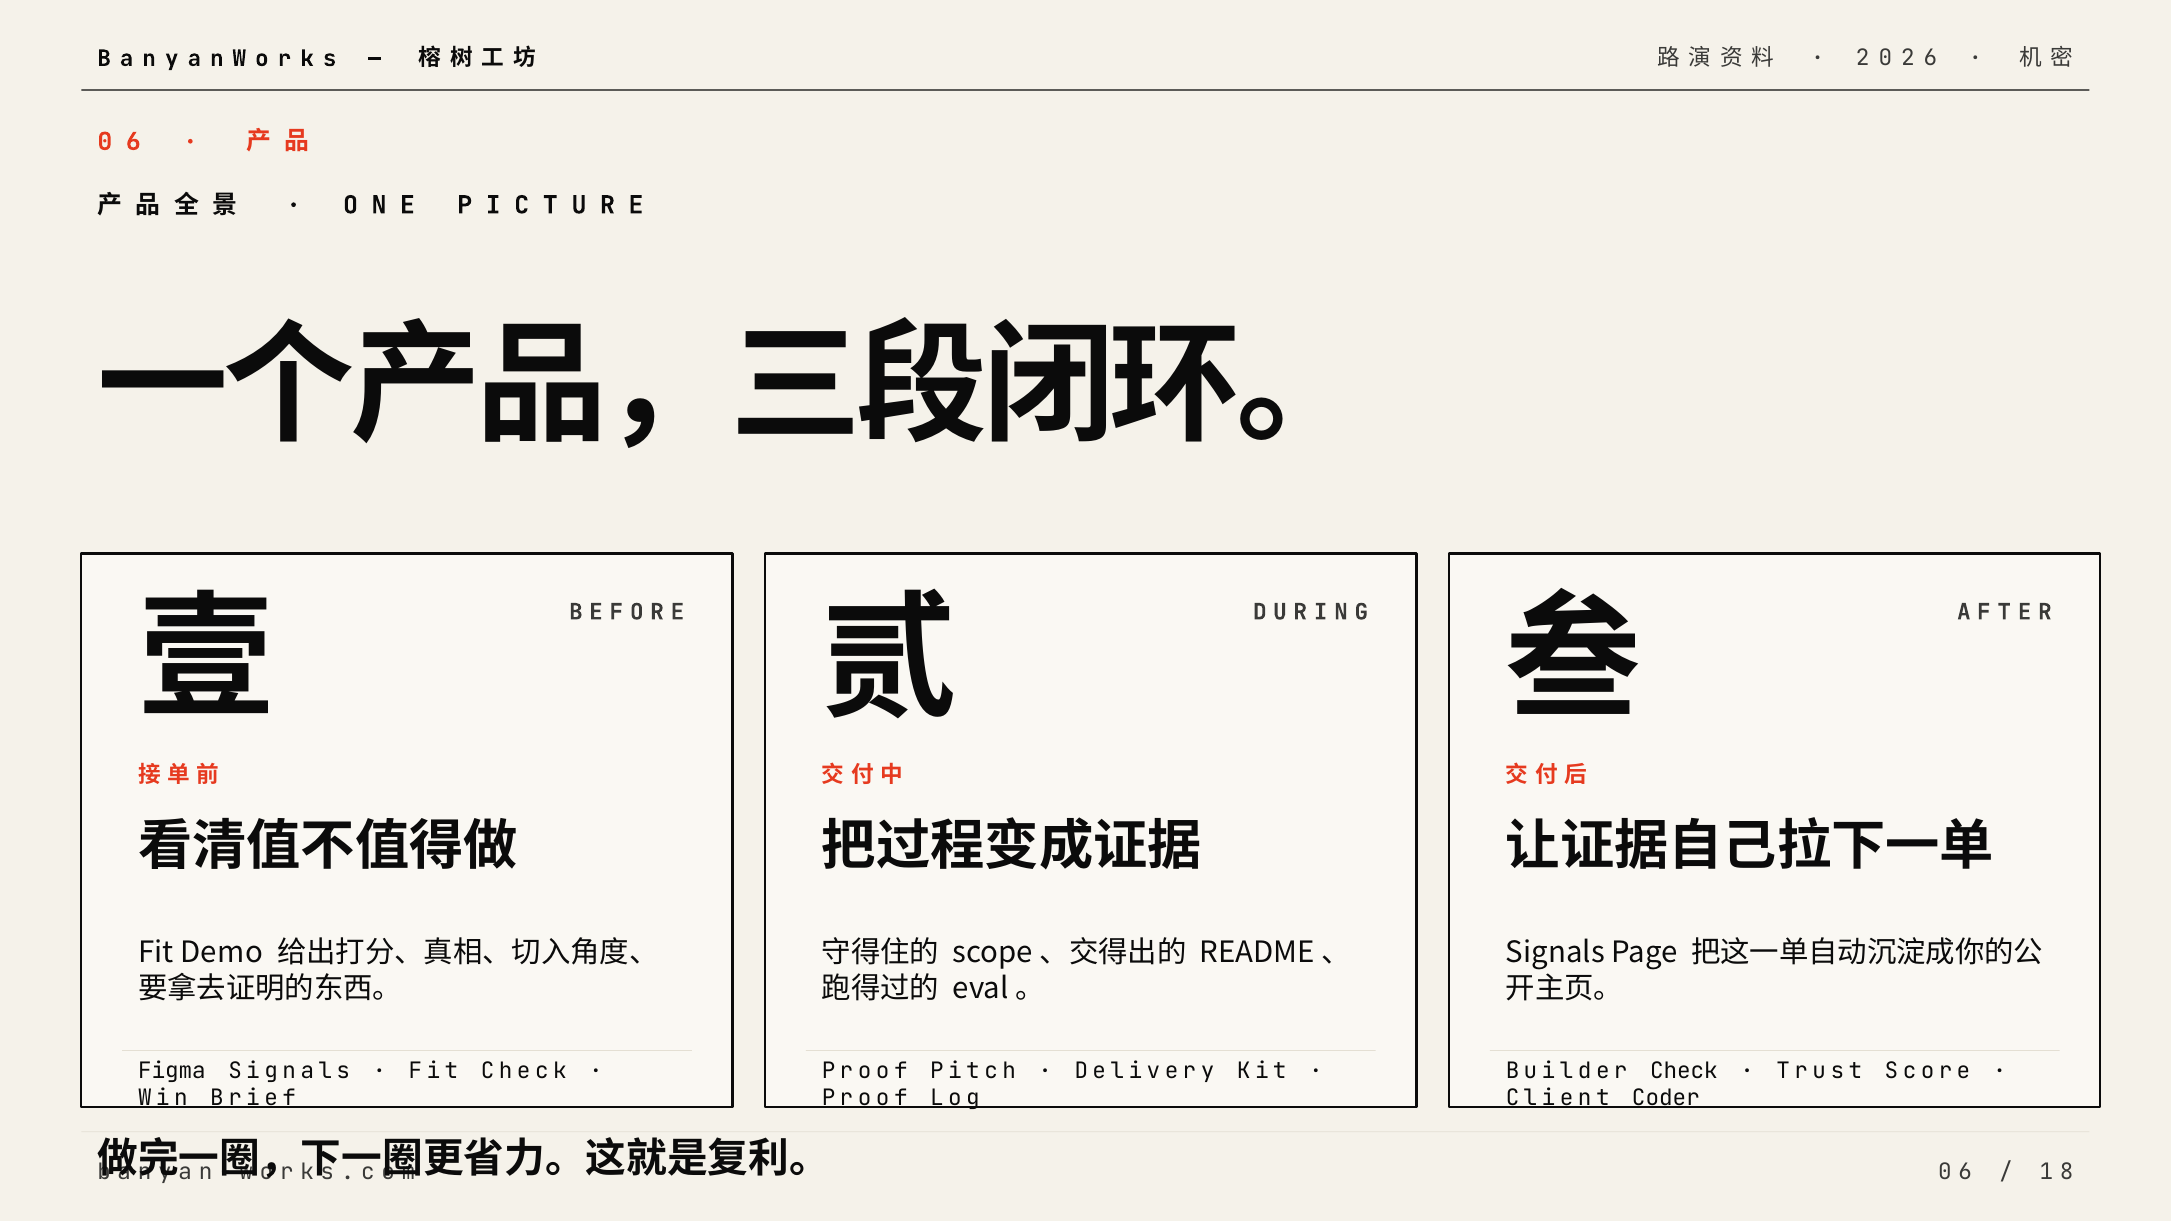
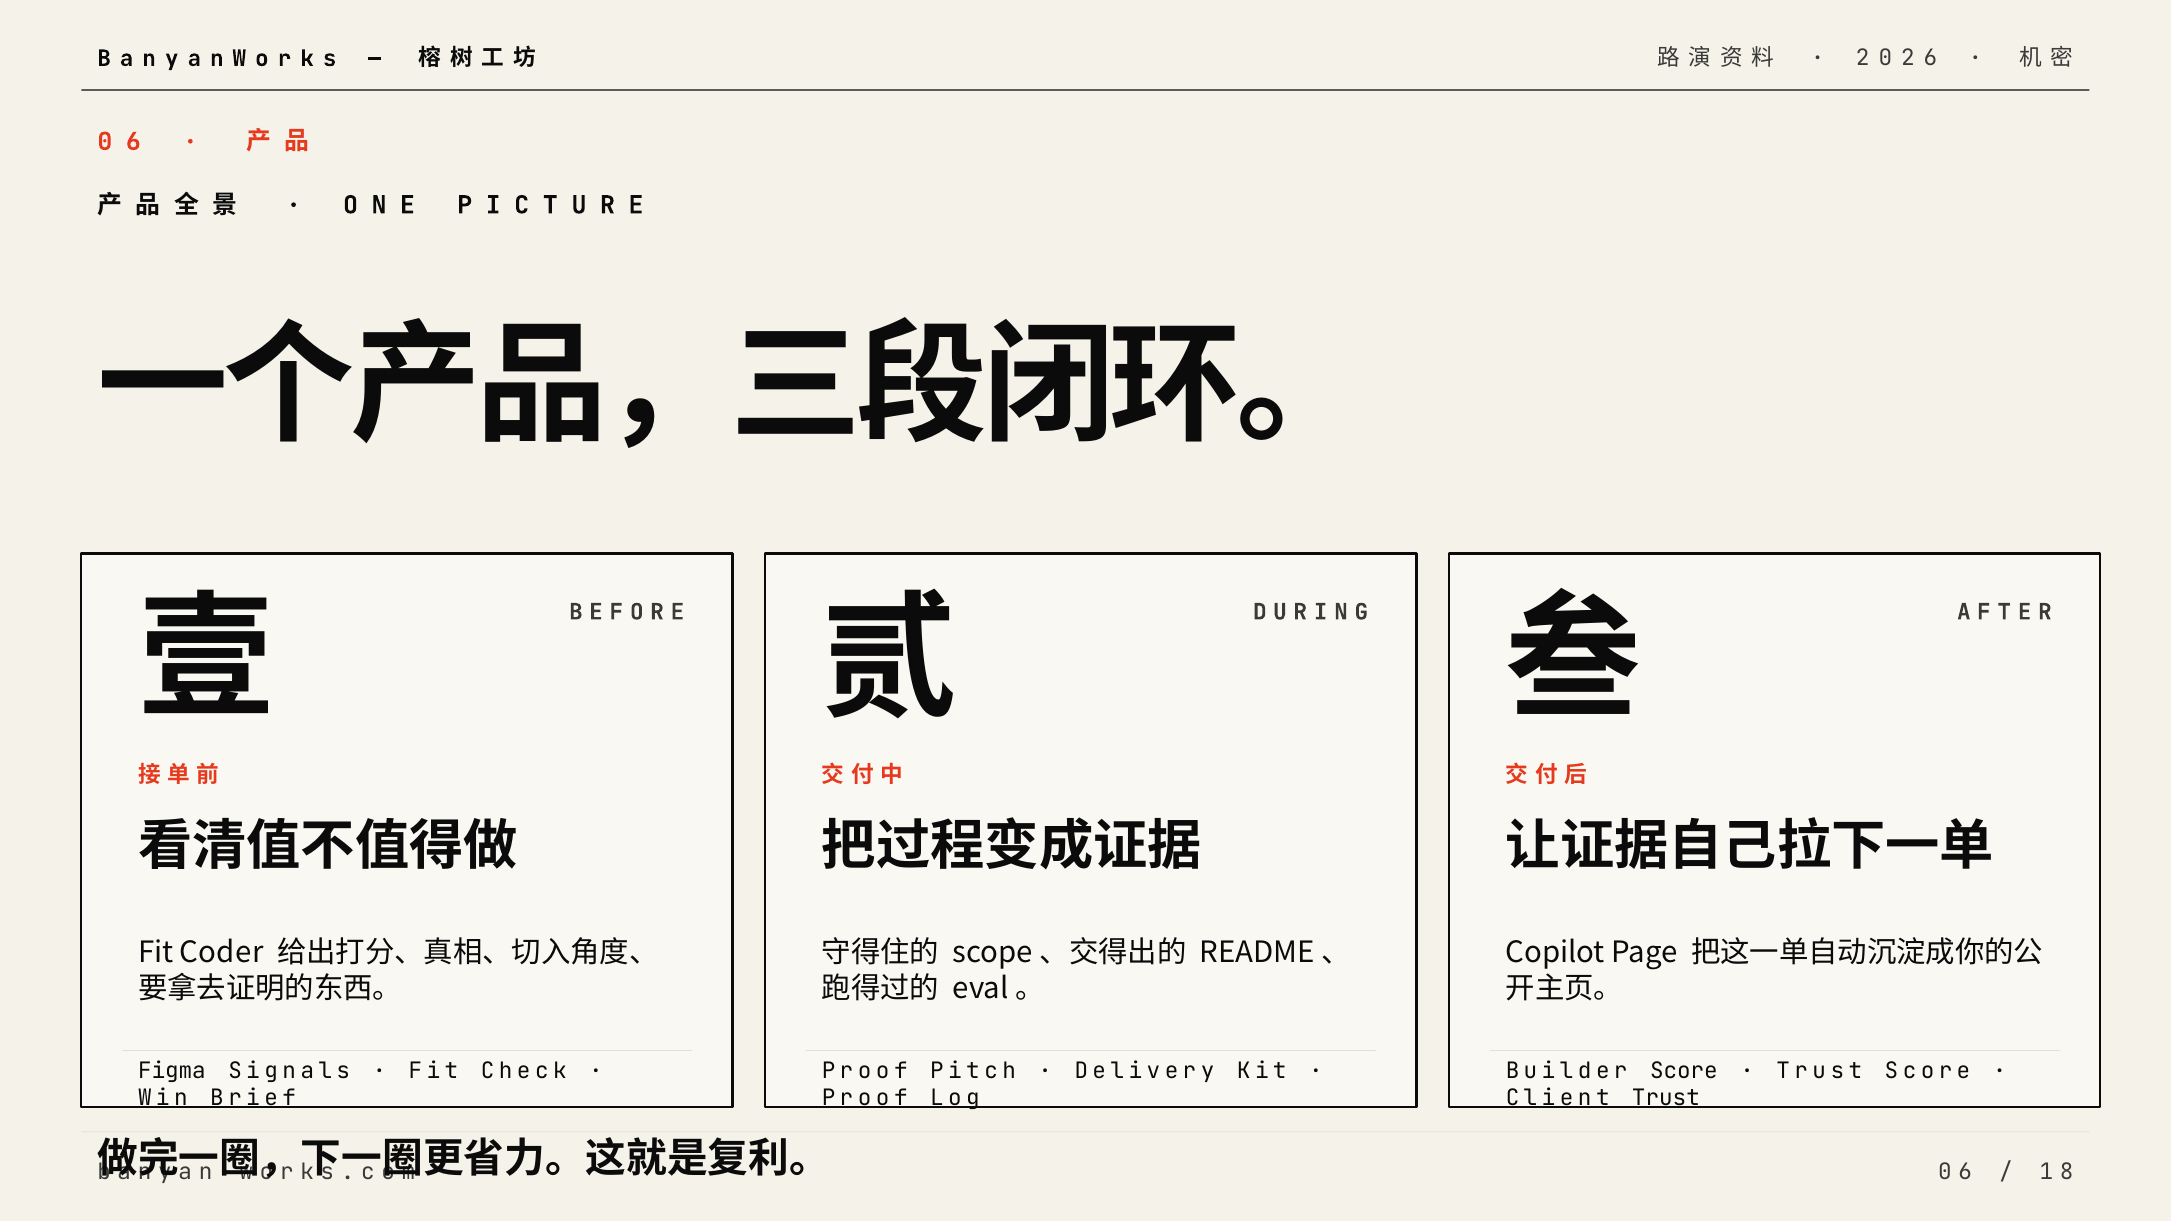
Demo: Demo -> Coder
Signals at (1555, 953): Signals -> Copilot
Builder Check: Check -> Score
Client Coder: Coder -> Trust
